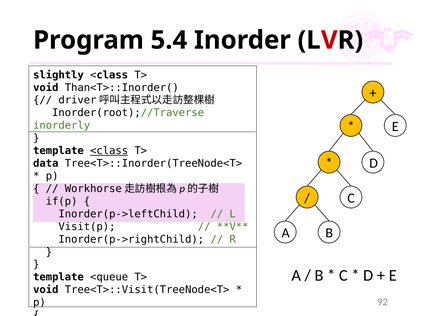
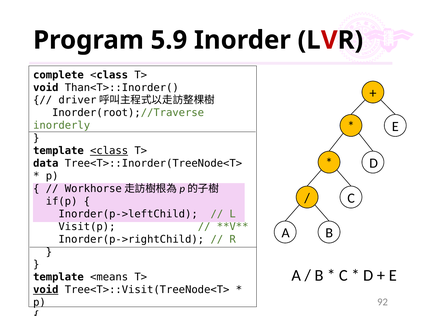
5.4: 5.4 -> 5.9
slightly: slightly -> complete
<queue: <queue -> <means
void at (46, 290) underline: none -> present
